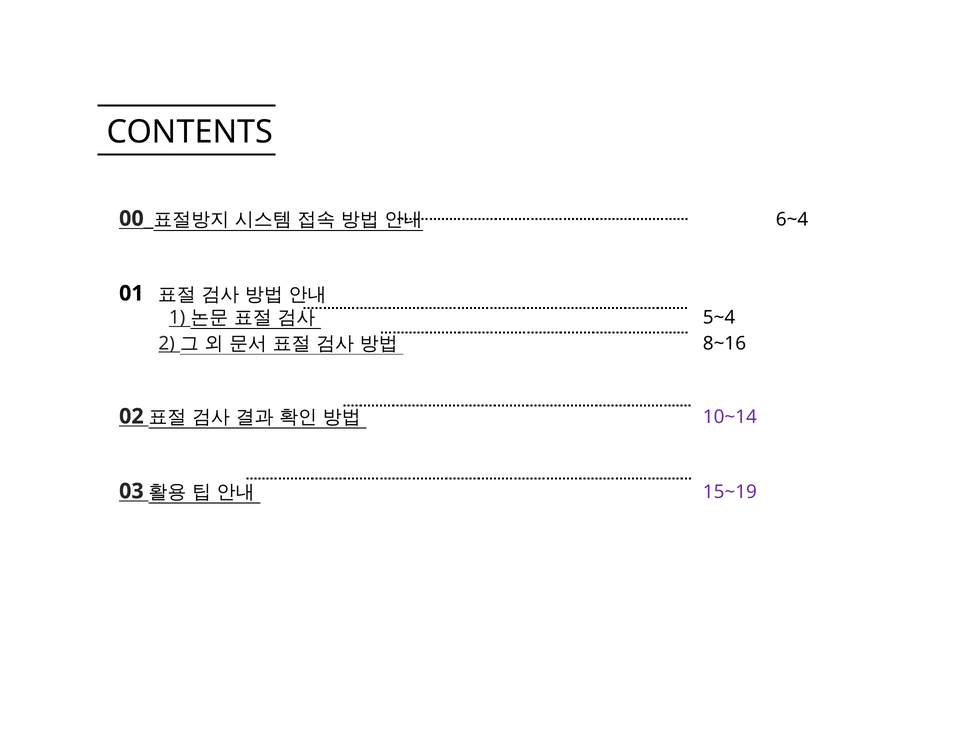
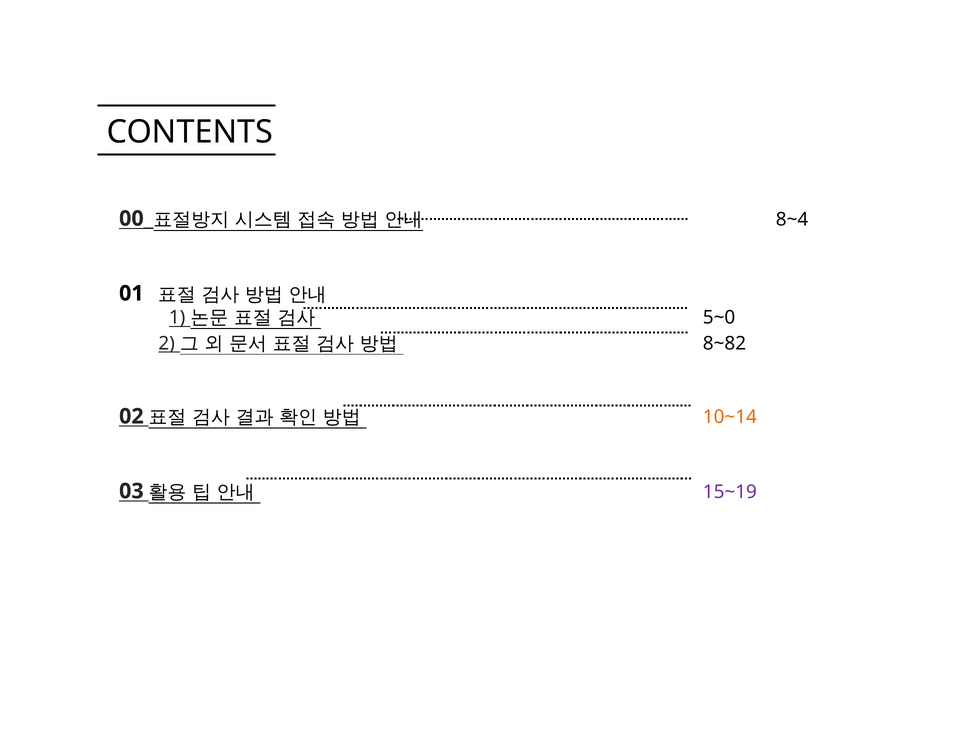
6~4: 6~4 -> 8~4
5~4: 5~4 -> 5~0
8~16: 8~16 -> 8~82
10~14 colour: purple -> orange
